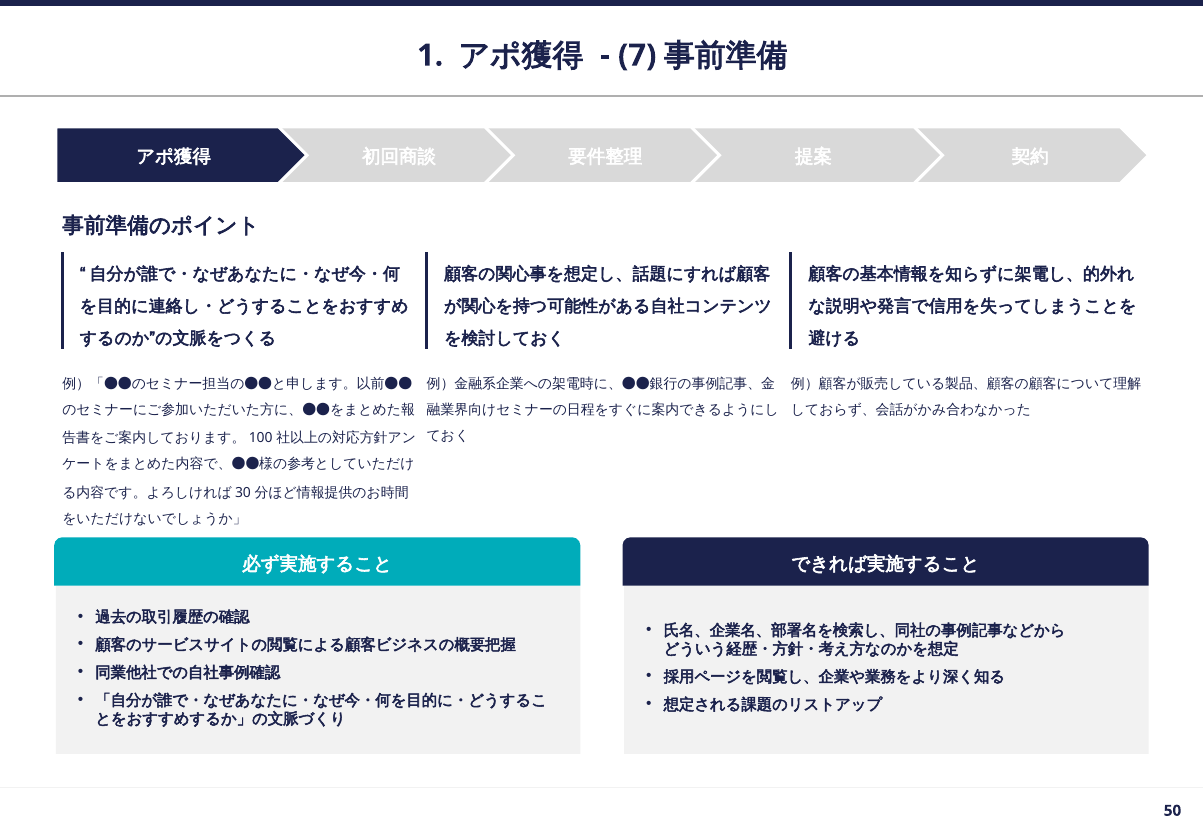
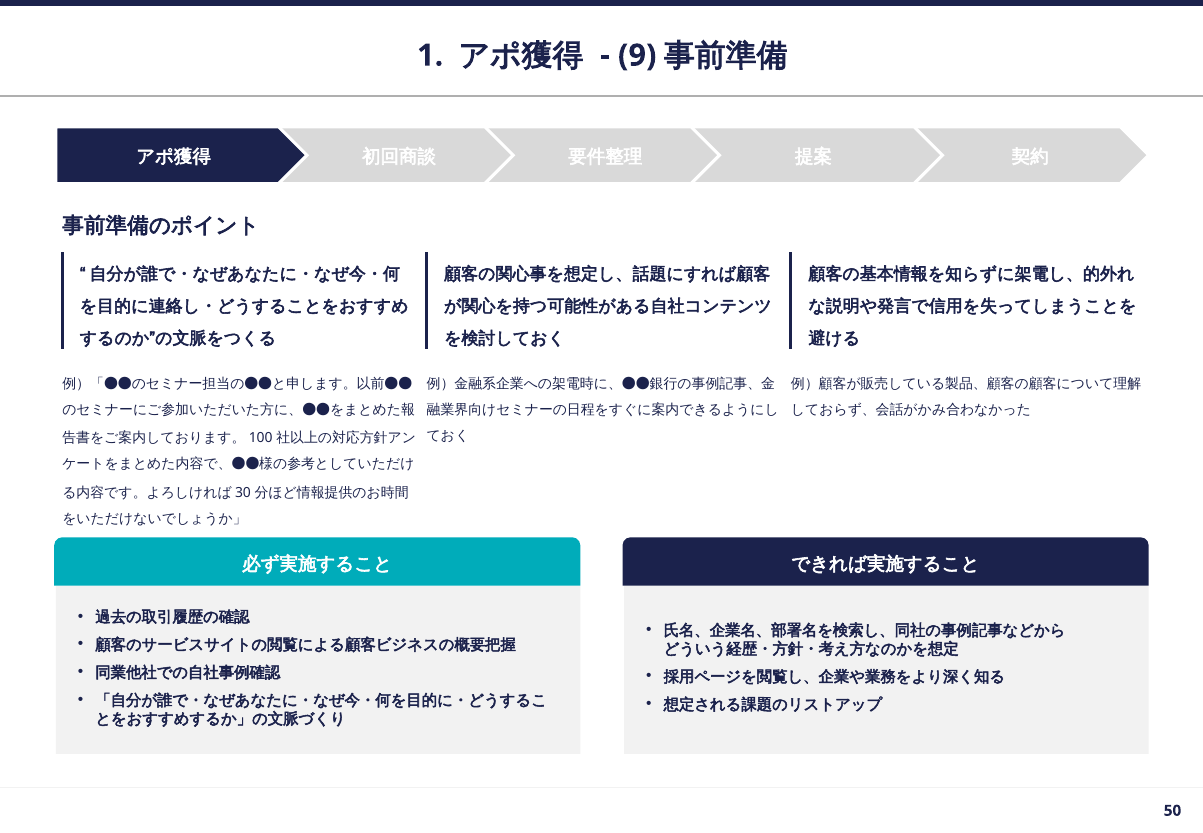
7: 7 -> 9
